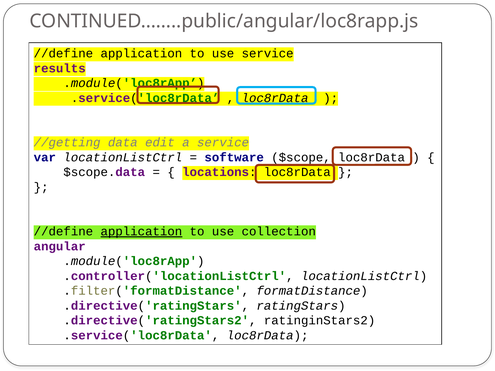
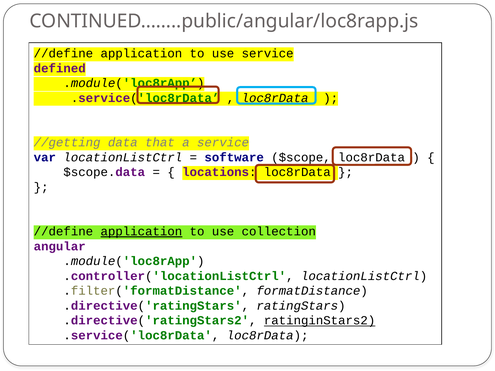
results: results -> defined
edit: edit -> that
ratinginStars2 underline: none -> present
